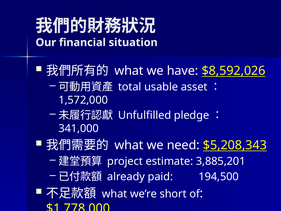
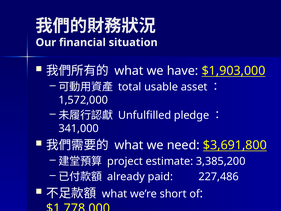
$8,592,026: $8,592,026 -> $1,903,000
$5,208,343: $5,208,343 -> $3,691,800
3,885,201: 3,885,201 -> 3,385,200
194,500: 194,500 -> 227,486
